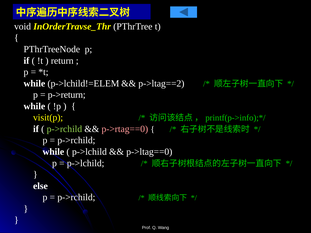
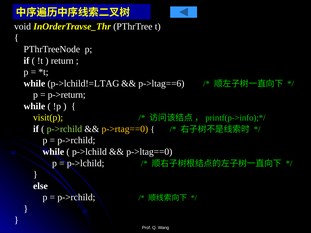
p->lchild!=ELEM: p->lchild!=ELEM -> p->lchild!=LTAG
p->ltag==2: p->ltag==2 -> p->ltag==6
p->rtag==0 colour: pink -> yellow
